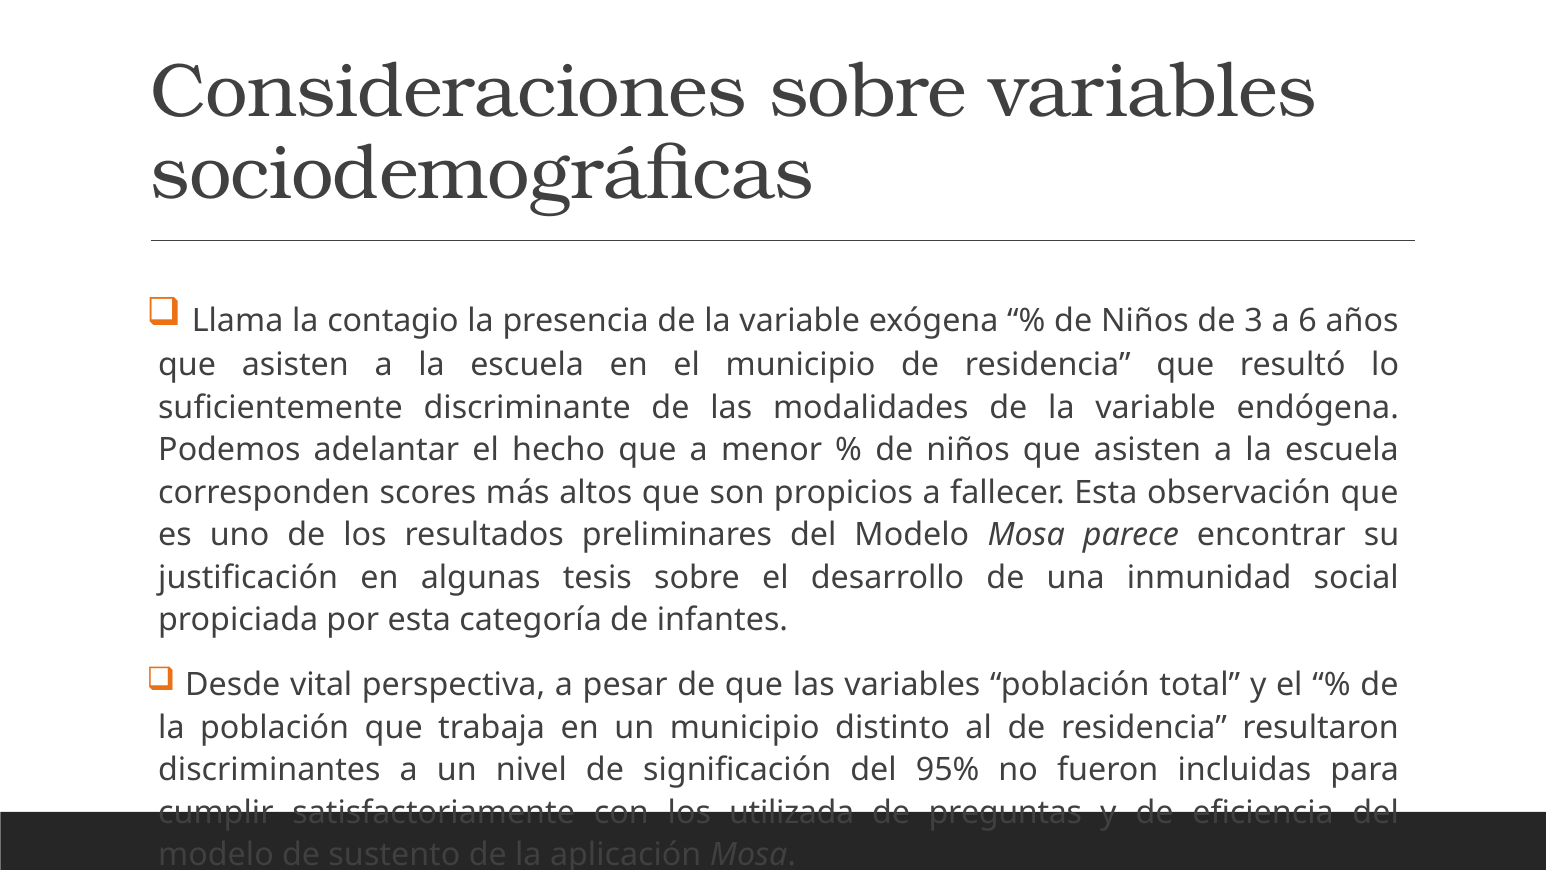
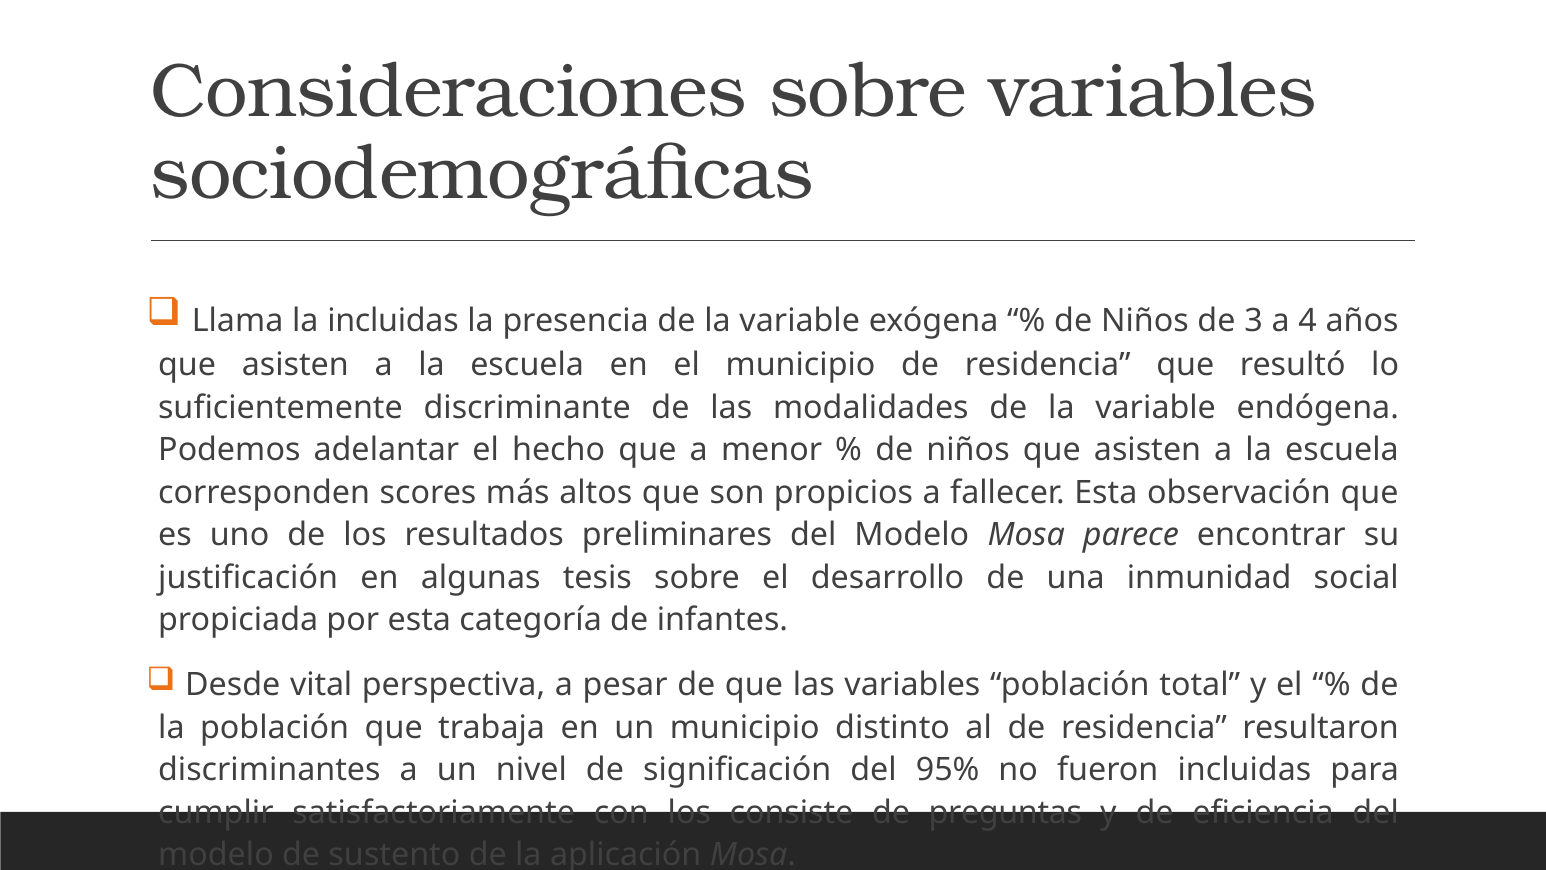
la contagio: contagio -> incluidas
6: 6 -> 4
utilizada: utilizada -> consiste
